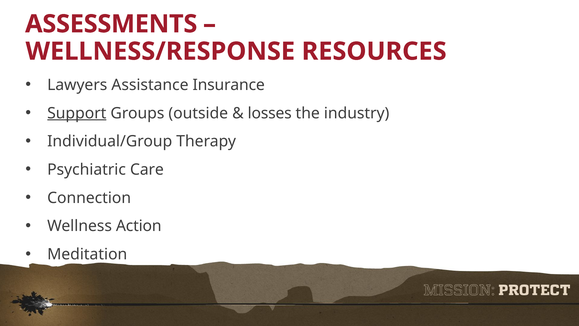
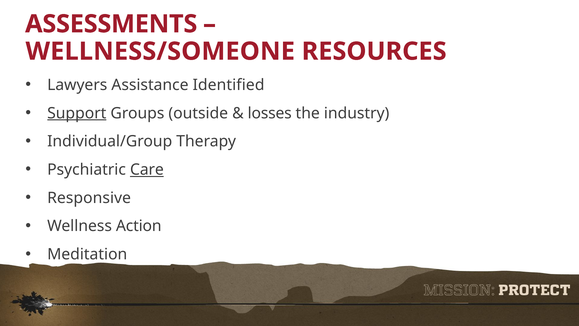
WELLNESS/RESPONSE: WELLNESS/RESPONSE -> WELLNESS/SOMEONE
Insurance: Insurance -> Identified
Care underline: none -> present
Connection: Connection -> Responsive
